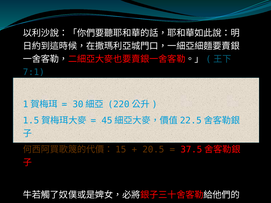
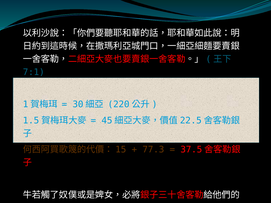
20.5: 20.5 -> 77.3
